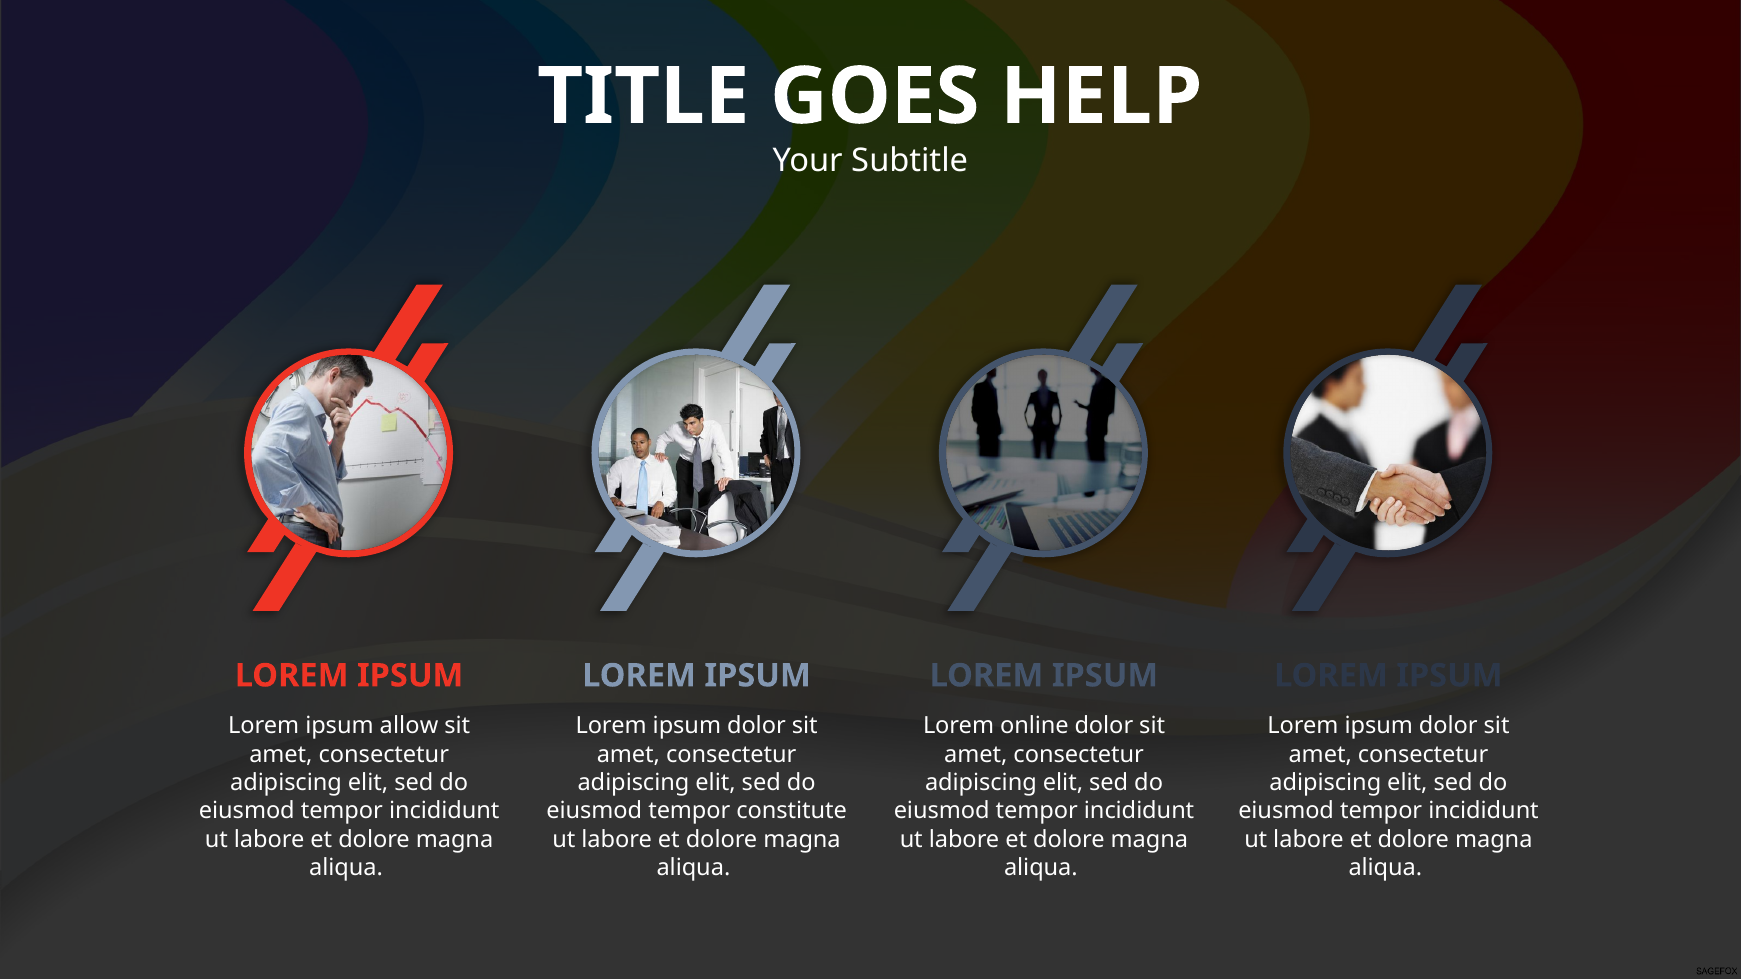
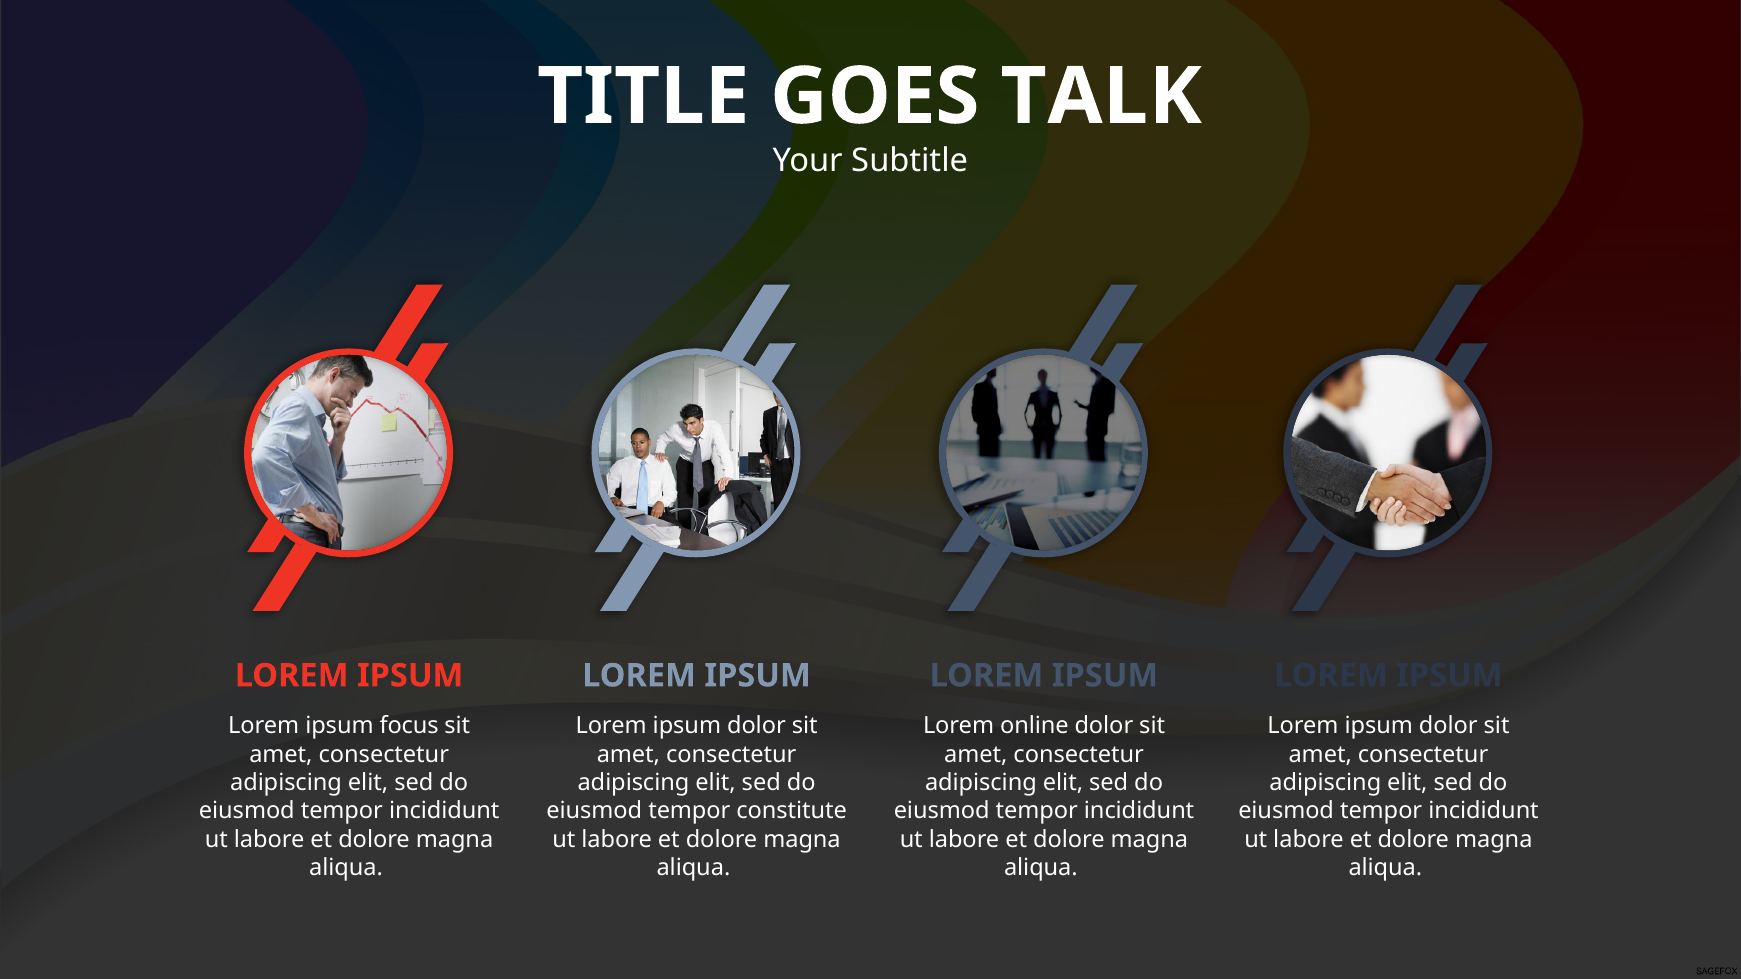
HELP: HELP -> TALK
allow: allow -> focus
